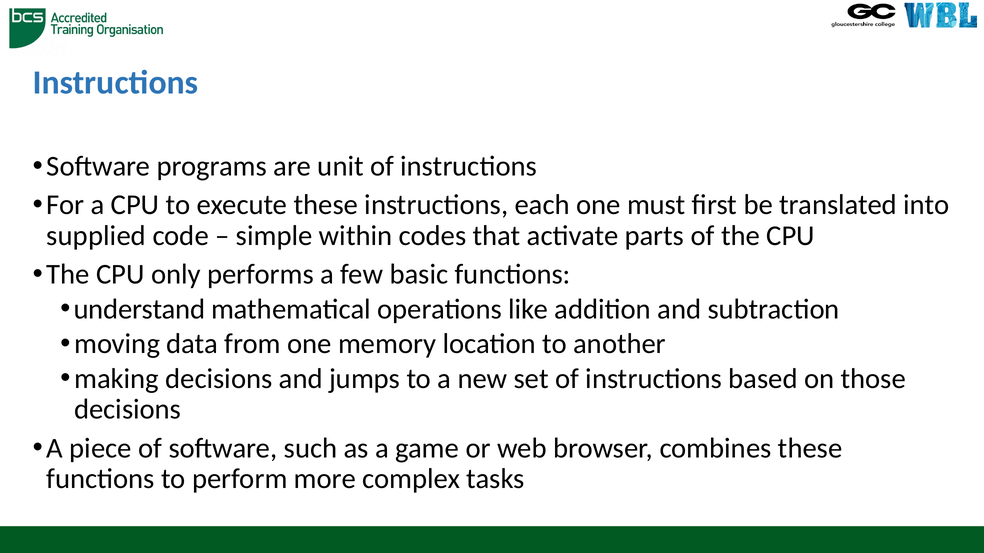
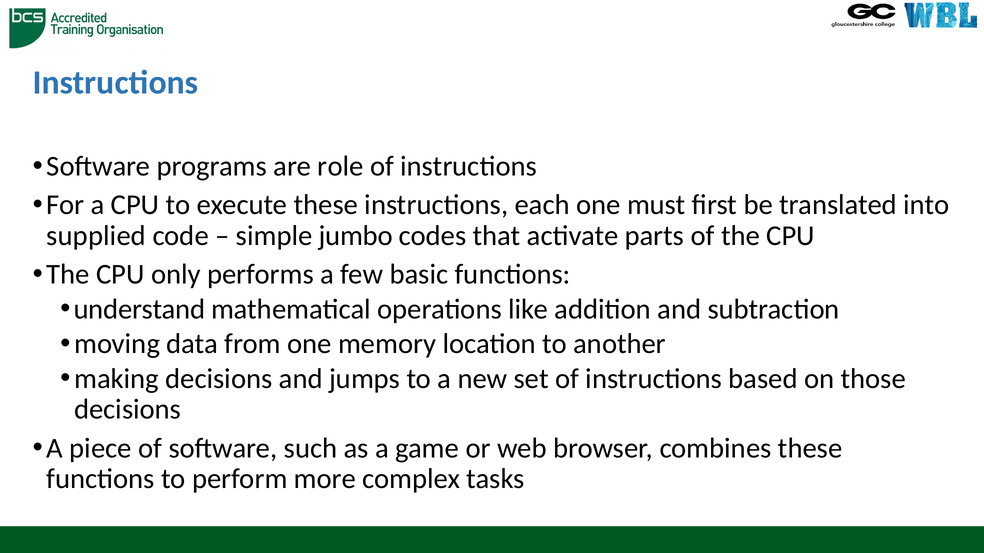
unit: unit -> role
within: within -> jumbo
